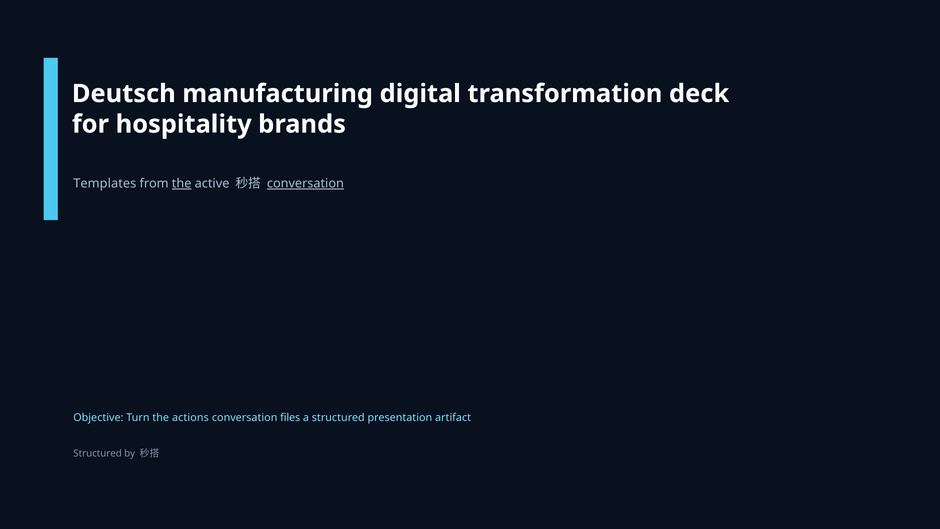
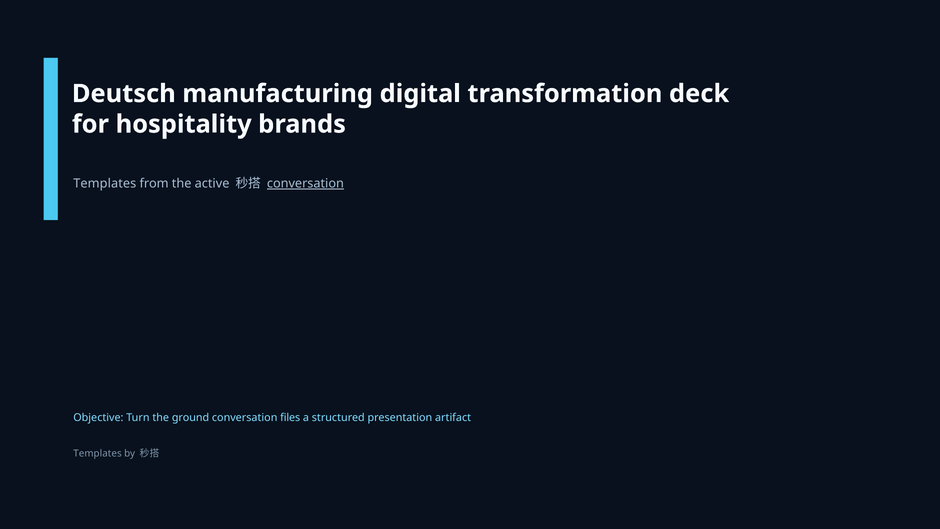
the at (182, 183) underline: present -> none
actions: actions -> ground
Structured at (98, 453): Structured -> Templates
